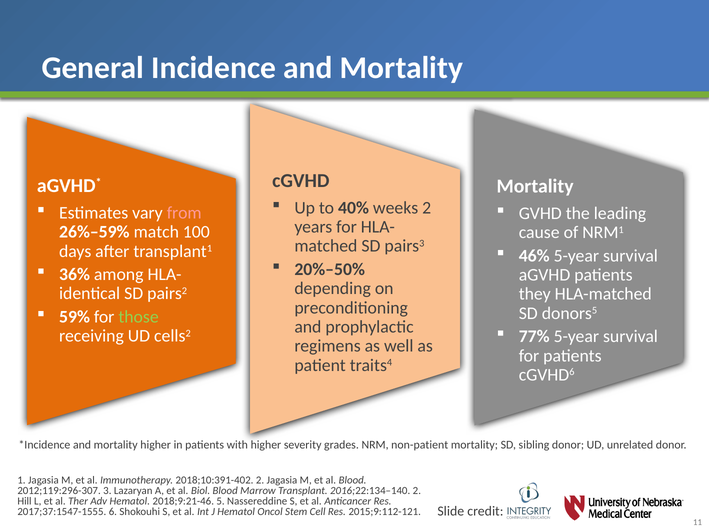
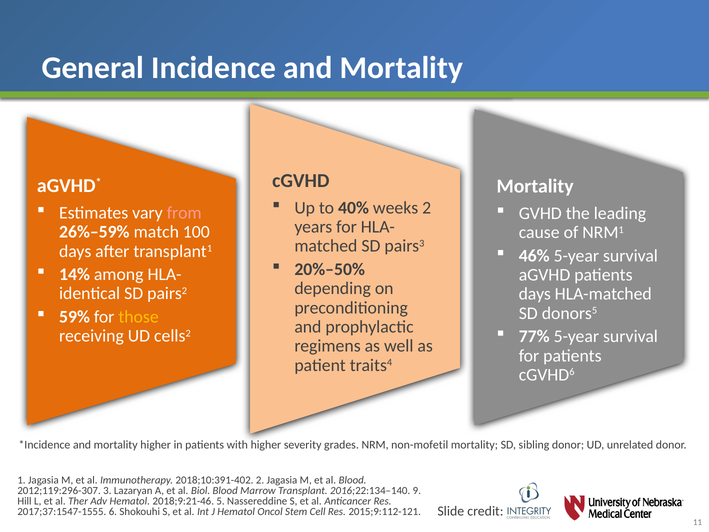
36%: 36% -> 14%
they at (535, 294): they -> days
those colour: light green -> yellow
non-patient: non-patient -> non-mofetil
2016;22:134–140 2: 2 -> 9
